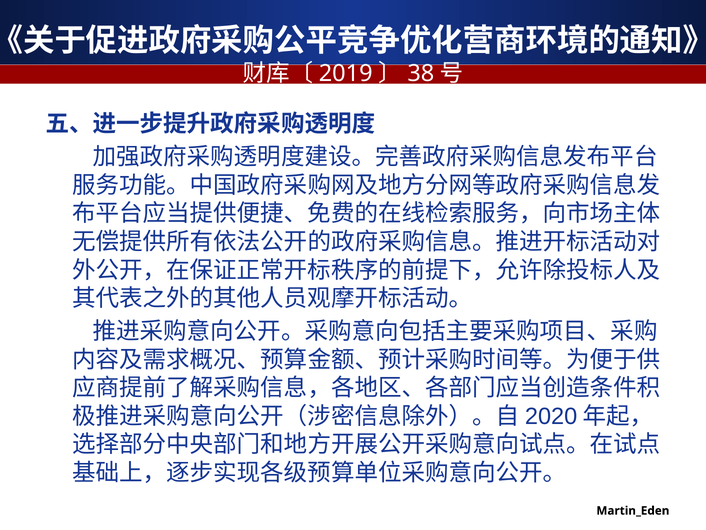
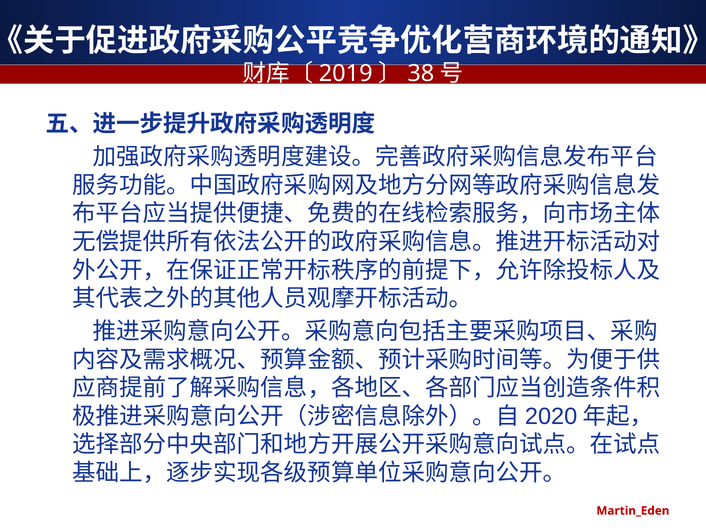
Martin_Eden colour: black -> red
